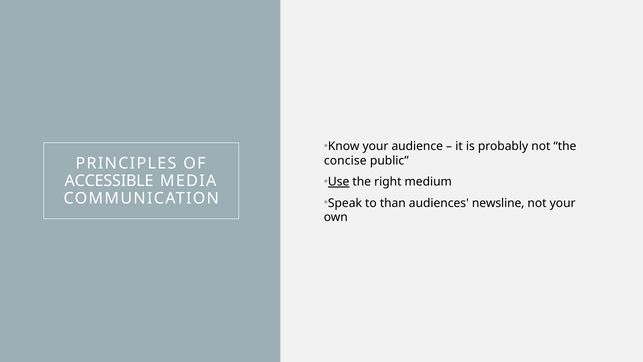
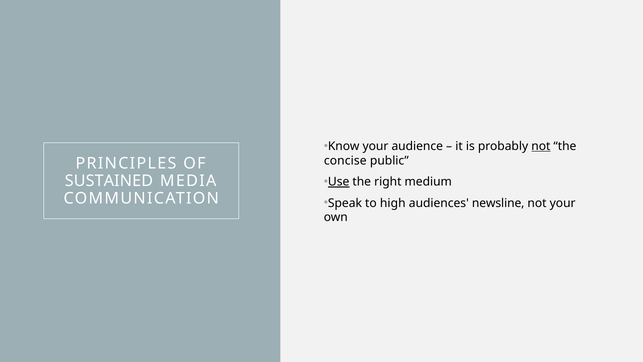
not at (541, 146) underline: none -> present
ACCESSIBLE: ACCESSIBLE -> SUSTAINED
than: than -> high
